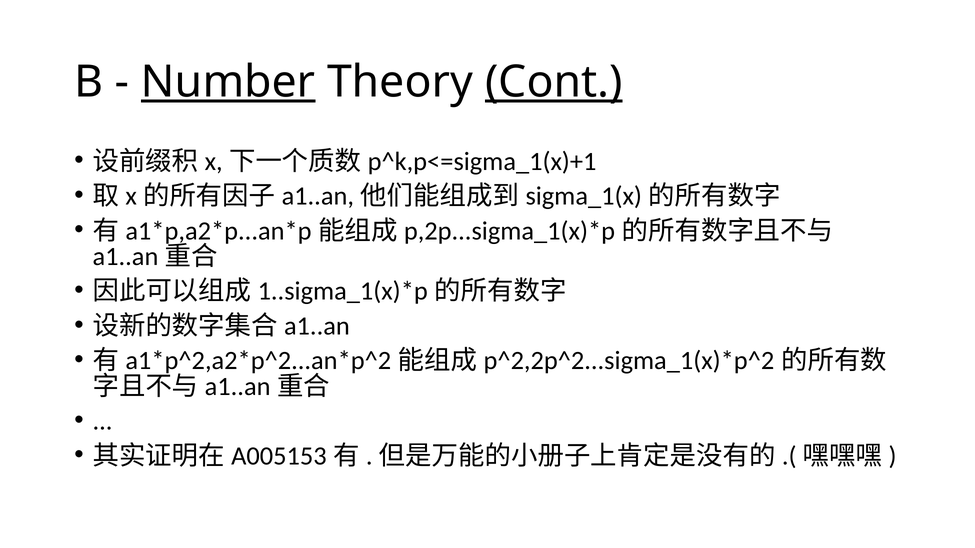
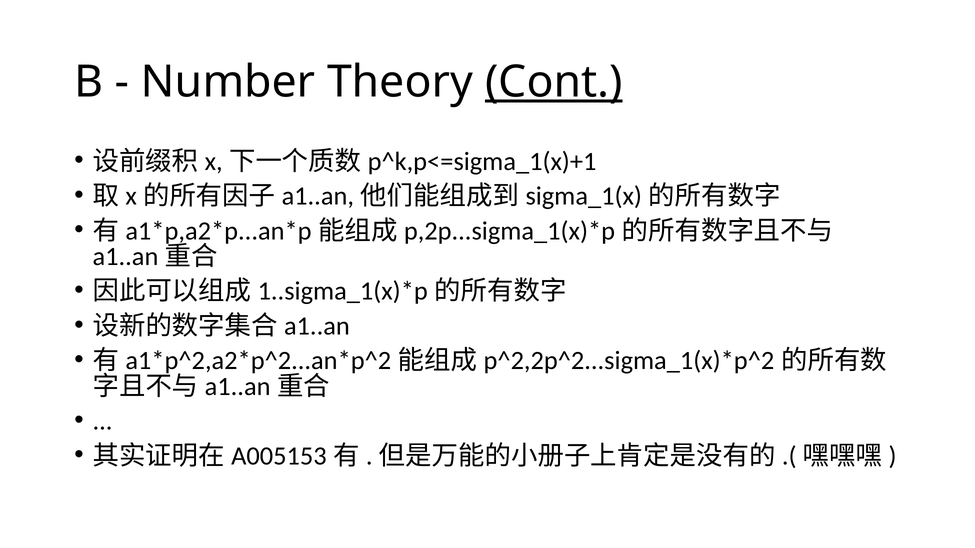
Number underline: present -> none
